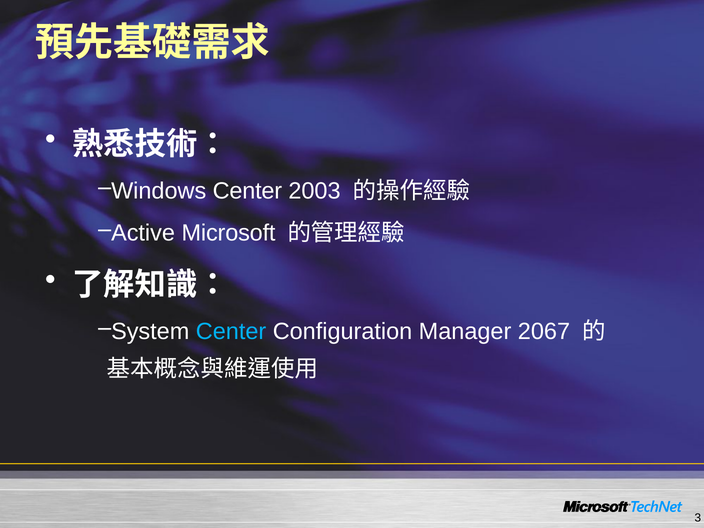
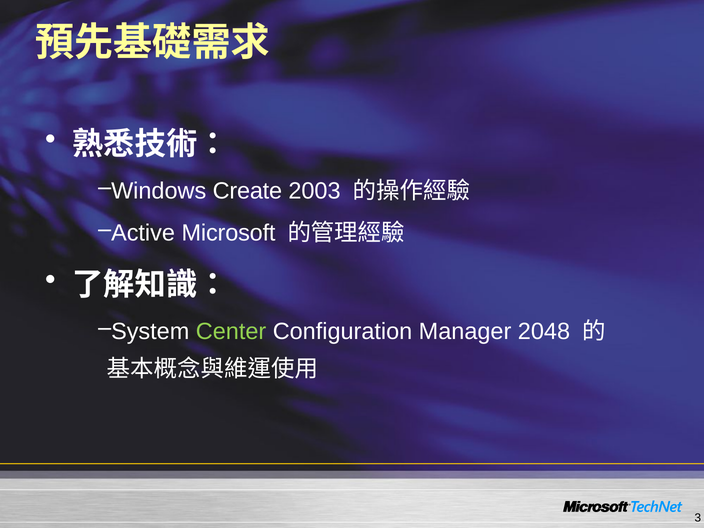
Windows Center: Center -> Create
Center at (231, 331) colour: light blue -> light green
2067: 2067 -> 2048
